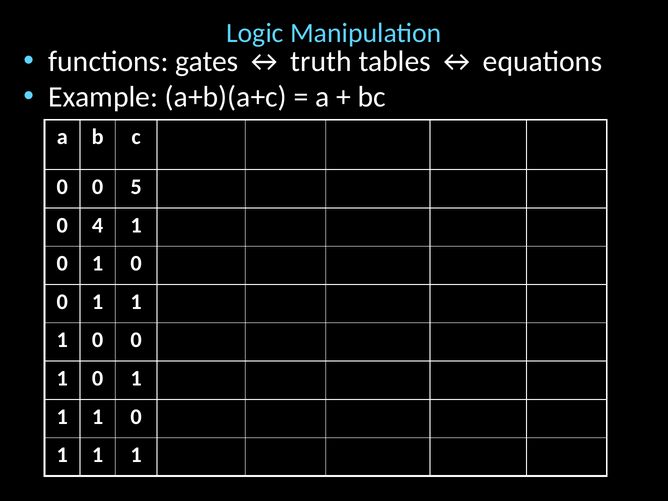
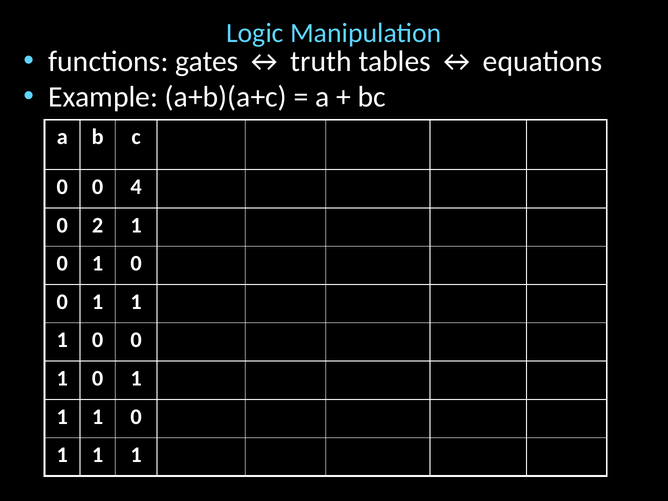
5: 5 -> 4
4: 4 -> 2
